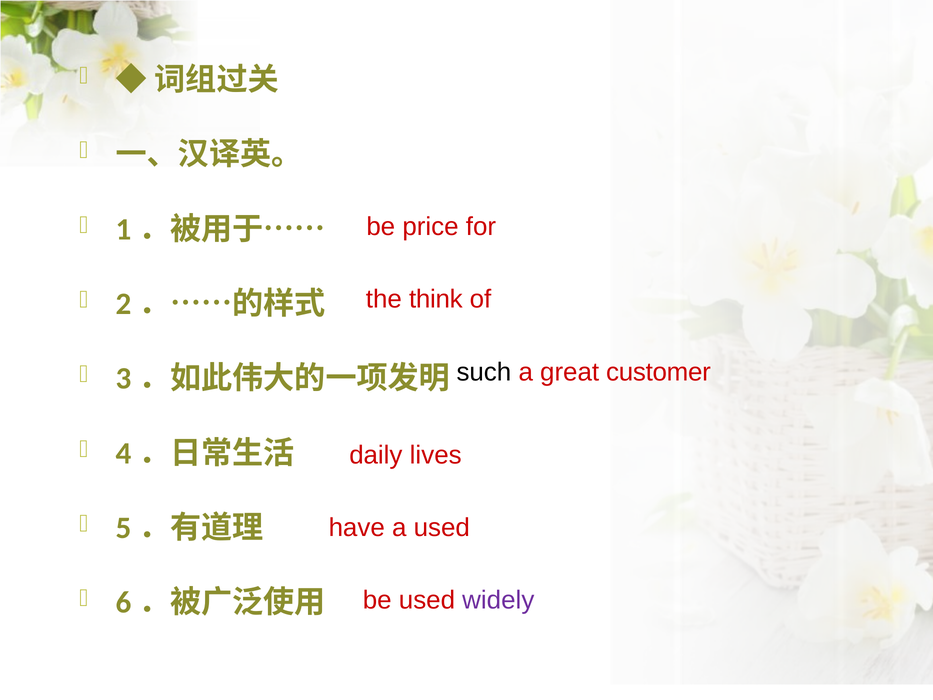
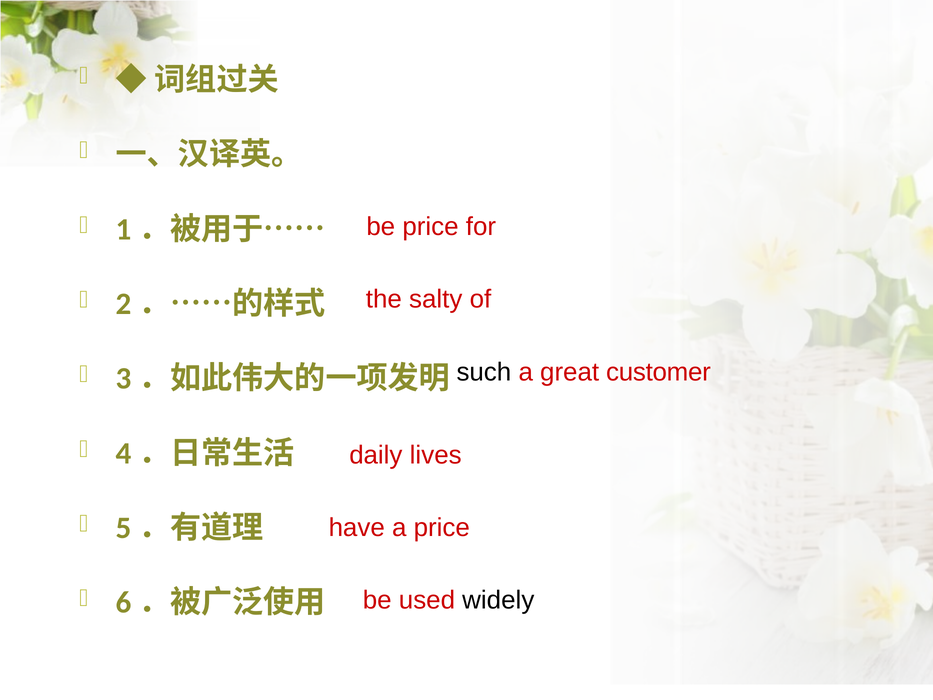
think: think -> salty
a used: used -> price
widely colour: purple -> black
